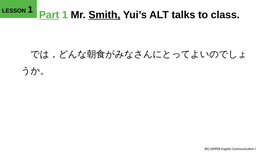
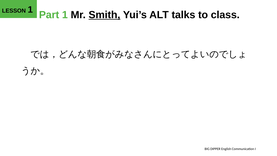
Part underline: present -> none
